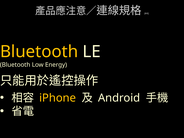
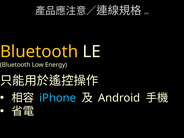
iPhone colour: yellow -> light blue
